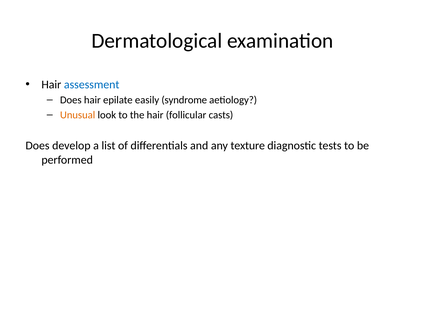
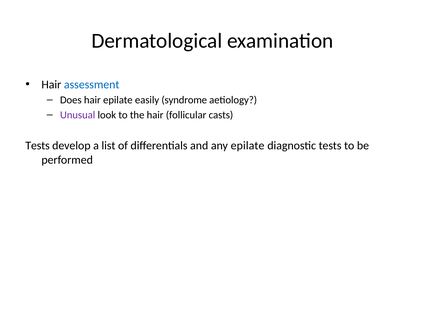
Unusual colour: orange -> purple
Does at (38, 146): Does -> Tests
any texture: texture -> epilate
